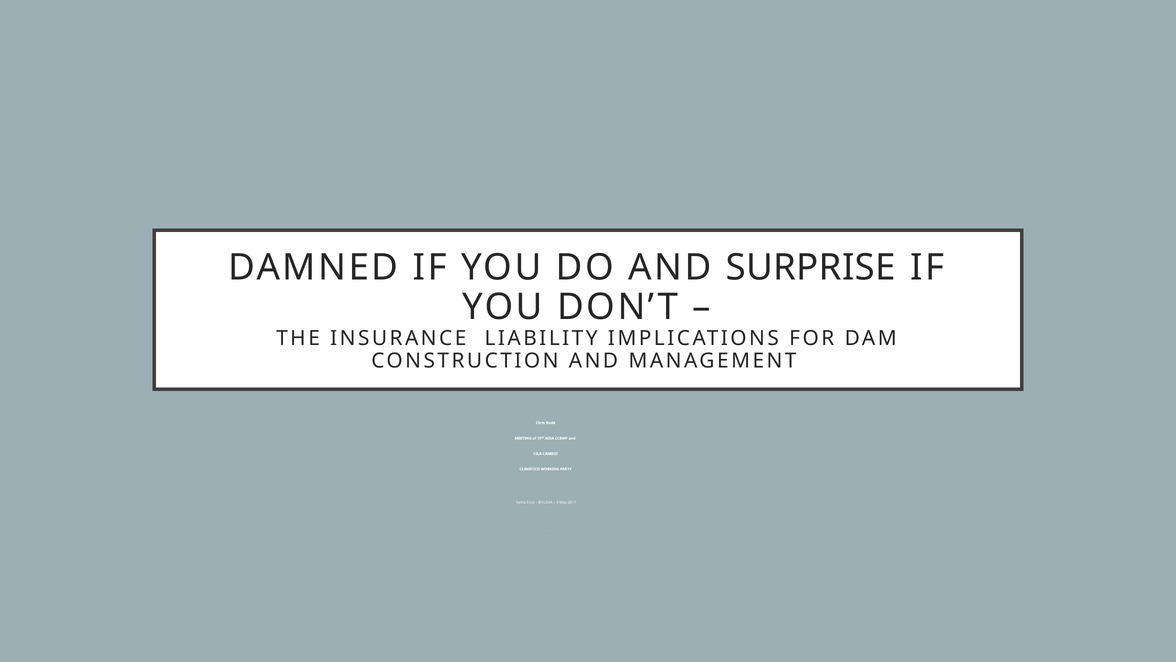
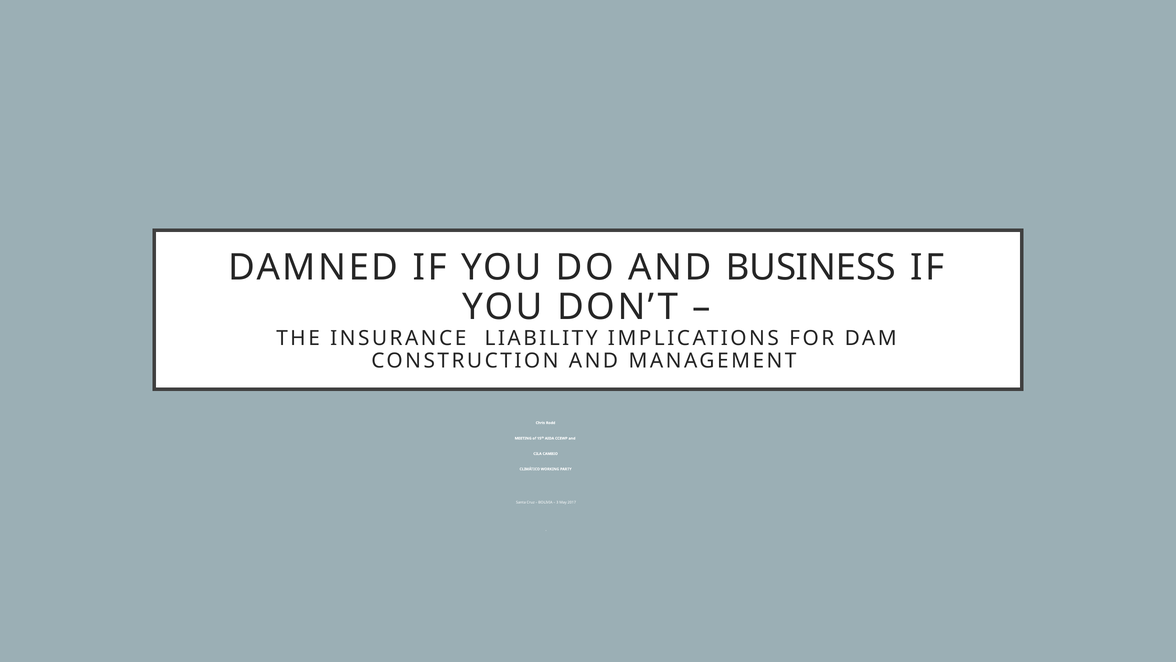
SURPRISE: SURPRISE -> BUSINESS
